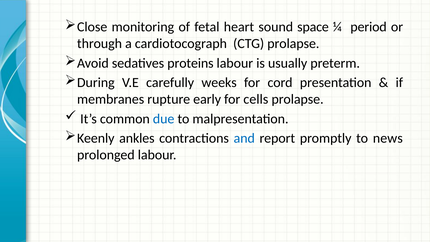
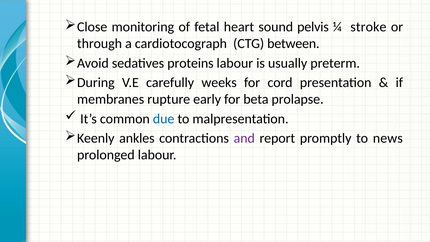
space: space -> pelvis
period: period -> stroke
CTG prolapse: prolapse -> between
cells: cells -> beta
and colour: blue -> purple
